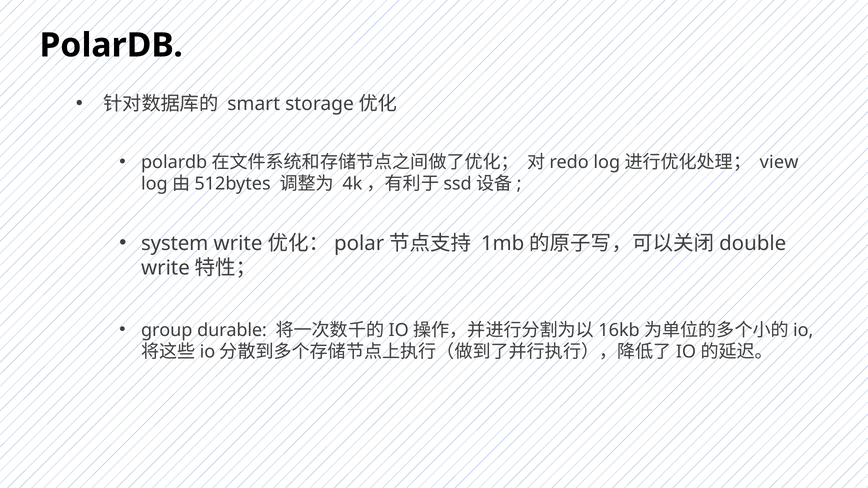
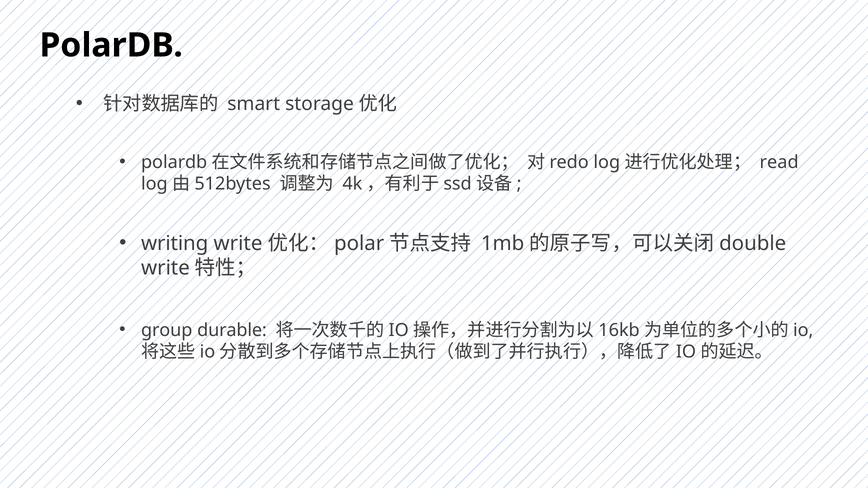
view: view -> read
system: system -> writing
